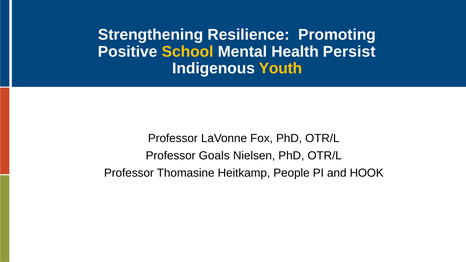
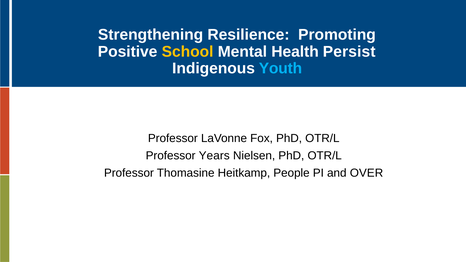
Youth colour: yellow -> light blue
Goals: Goals -> Years
HOOK: HOOK -> OVER
